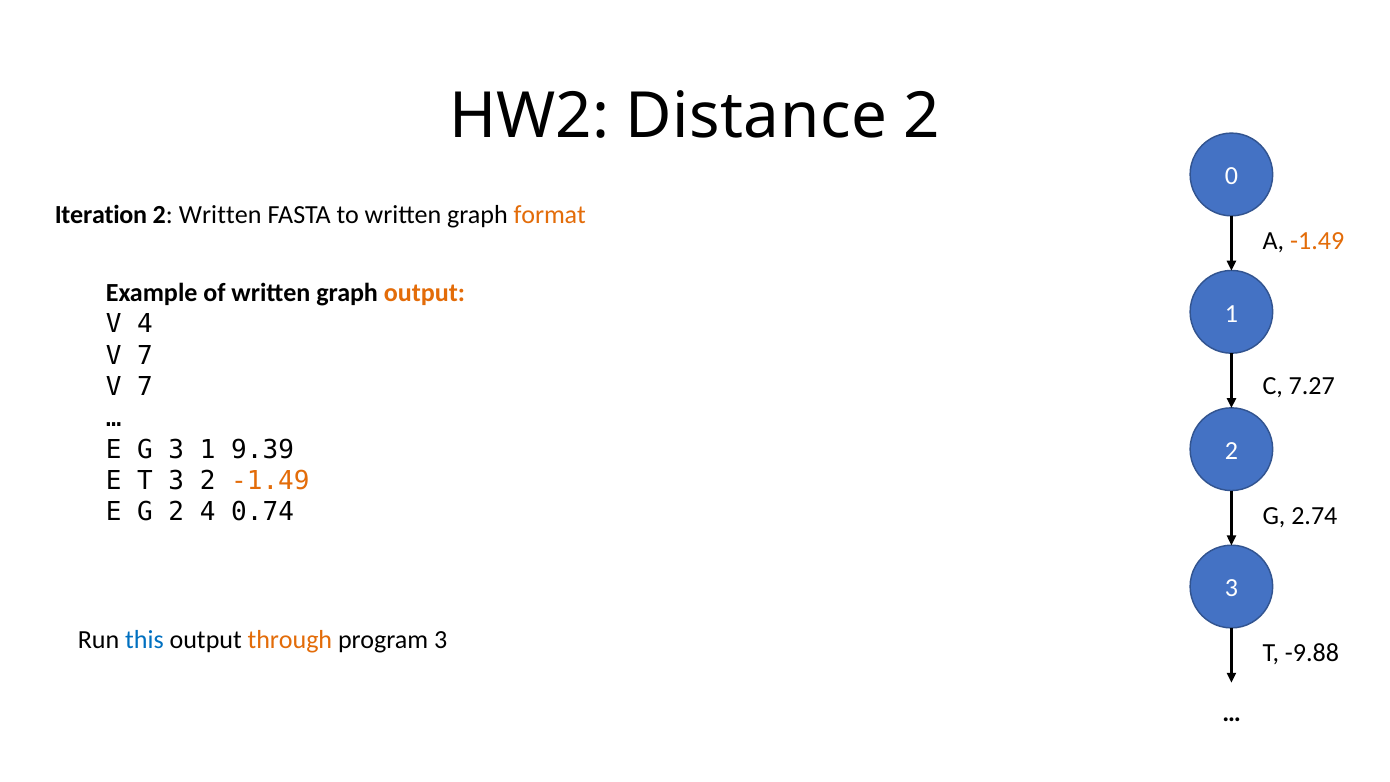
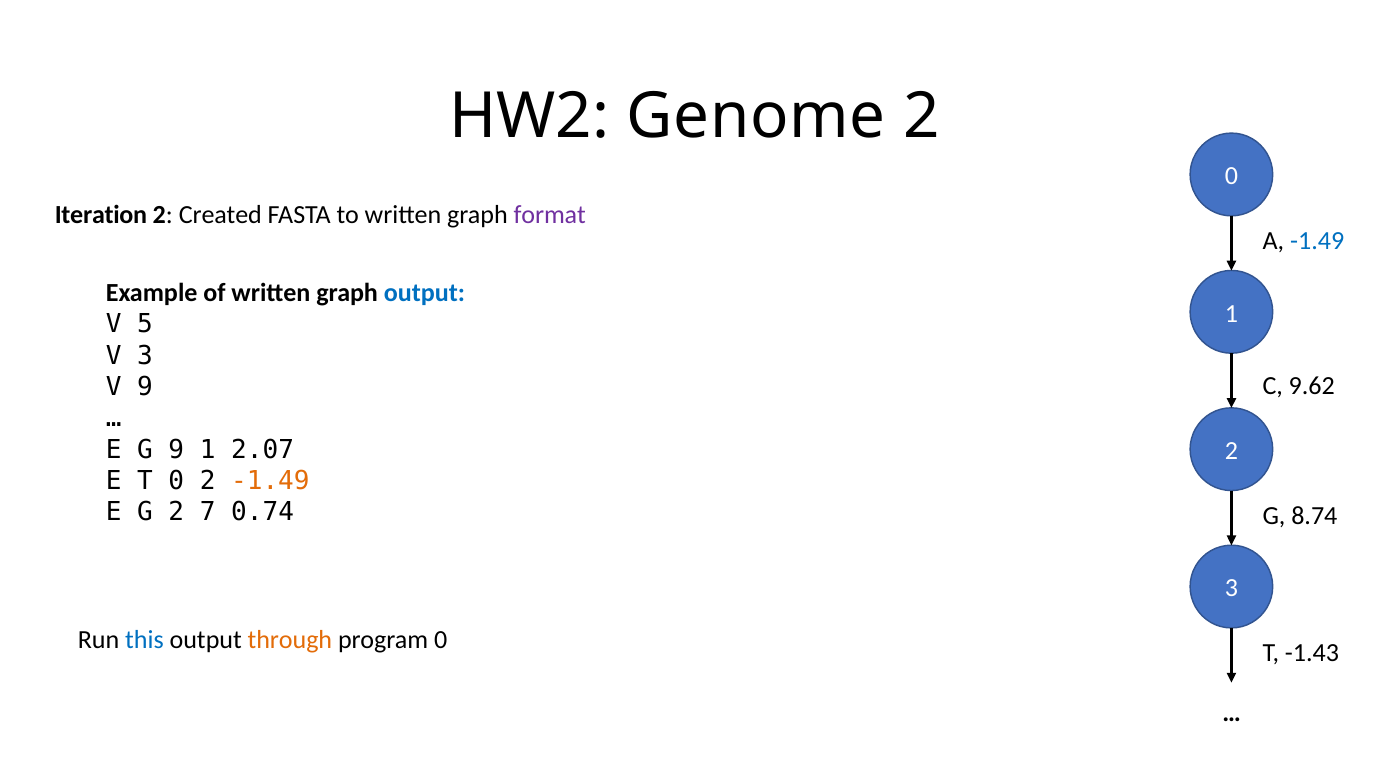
Distance: Distance -> Genome
2 Written: Written -> Created
format colour: orange -> purple
-1.49 at (1317, 241) colour: orange -> blue
output at (424, 293) colour: orange -> blue
V 4: 4 -> 5
7 at (145, 356): 7 -> 3
7.27: 7.27 -> 9.62
7 at (145, 387): 7 -> 9
G 3: 3 -> 9
9.39: 9.39 -> 2.07
T 3: 3 -> 0
2 4: 4 -> 7
2.74: 2.74 -> 8.74
program 3: 3 -> 0
-9.88: -9.88 -> -1.43
